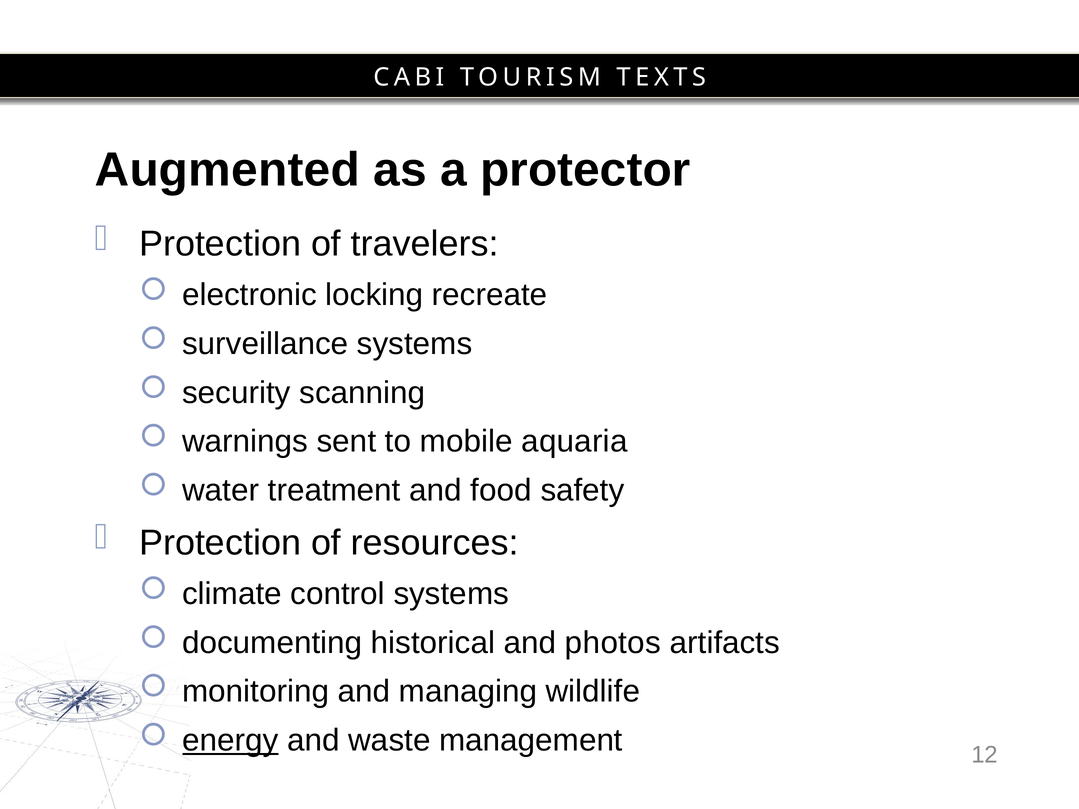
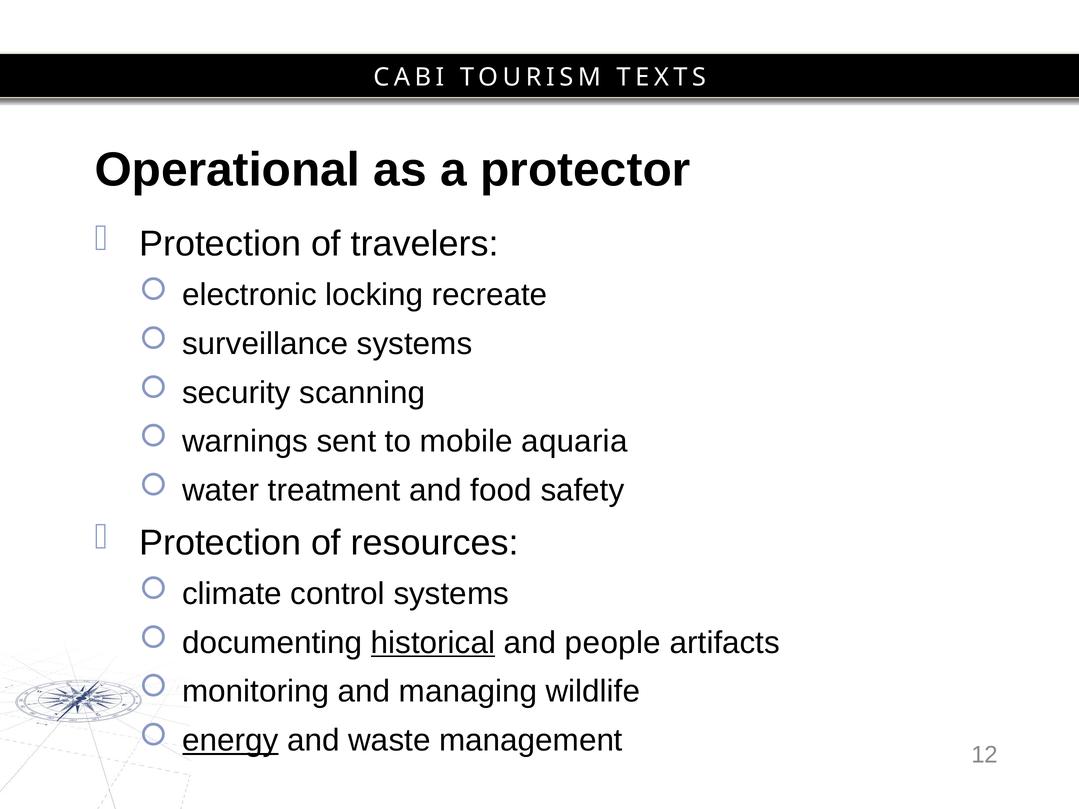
Augmented: Augmented -> Operational
historical underline: none -> present
photos: photos -> people
